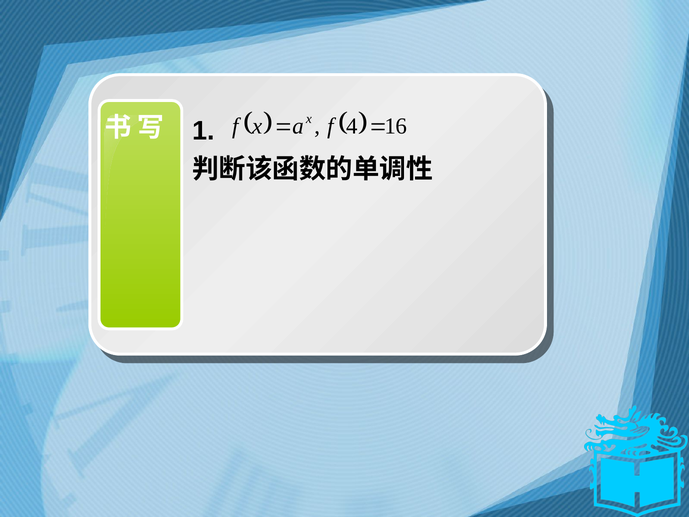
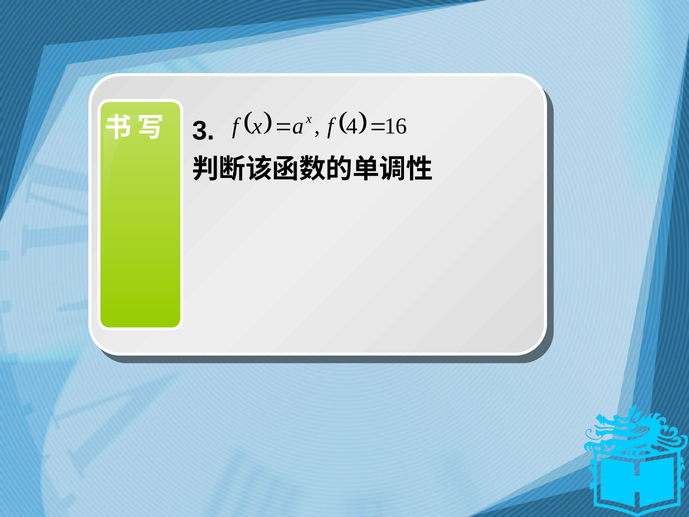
1: 1 -> 3
